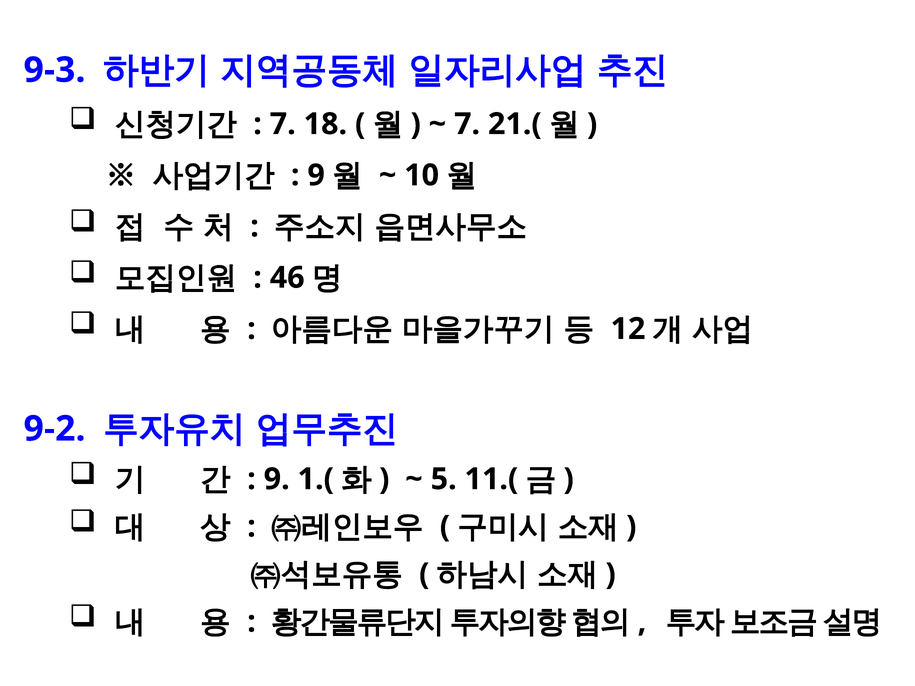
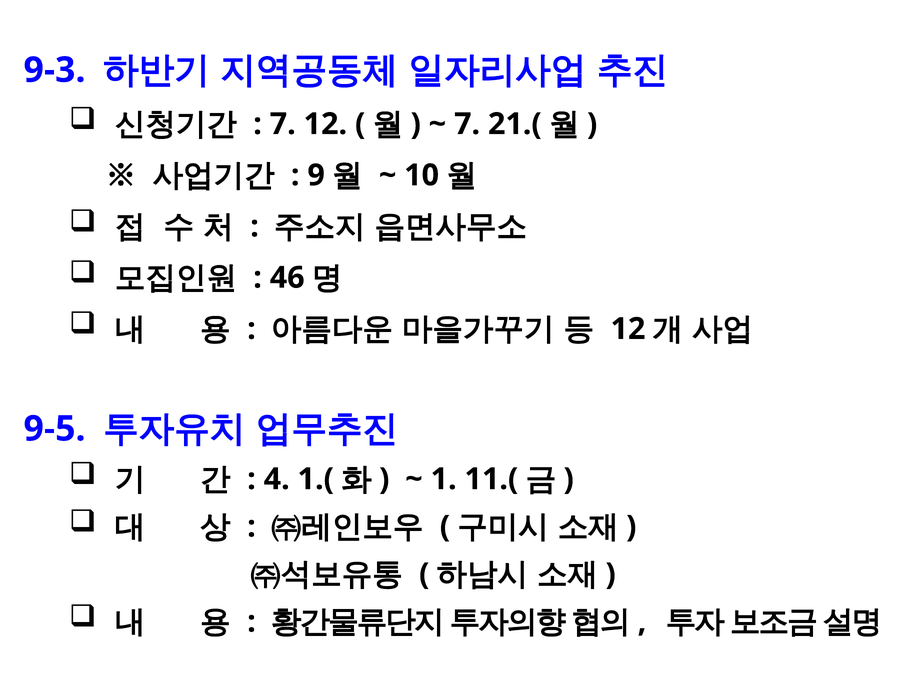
7 18: 18 -> 12
9-2: 9-2 -> 9-5
9 at (277, 479): 9 -> 4
5: 5 -> 1
